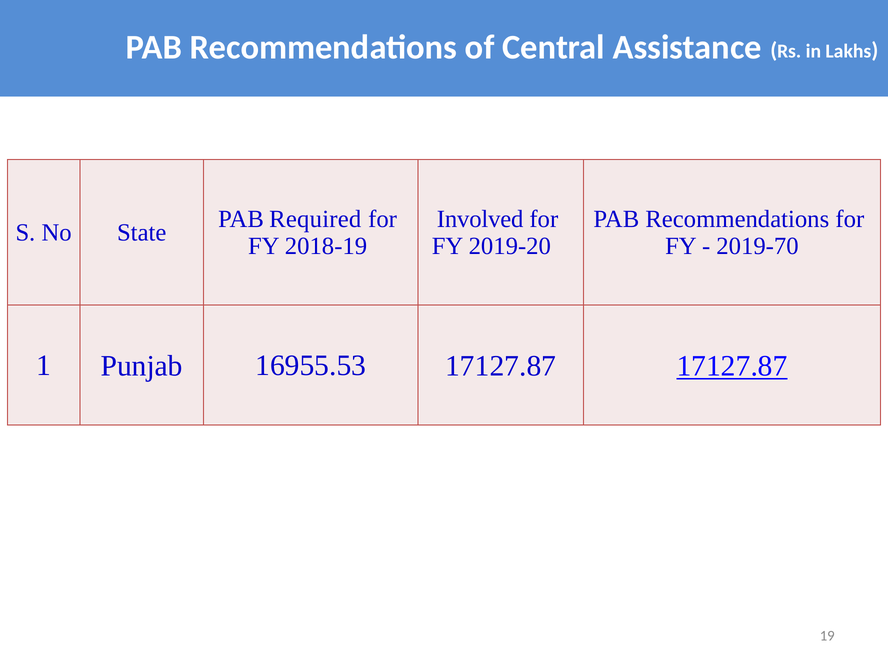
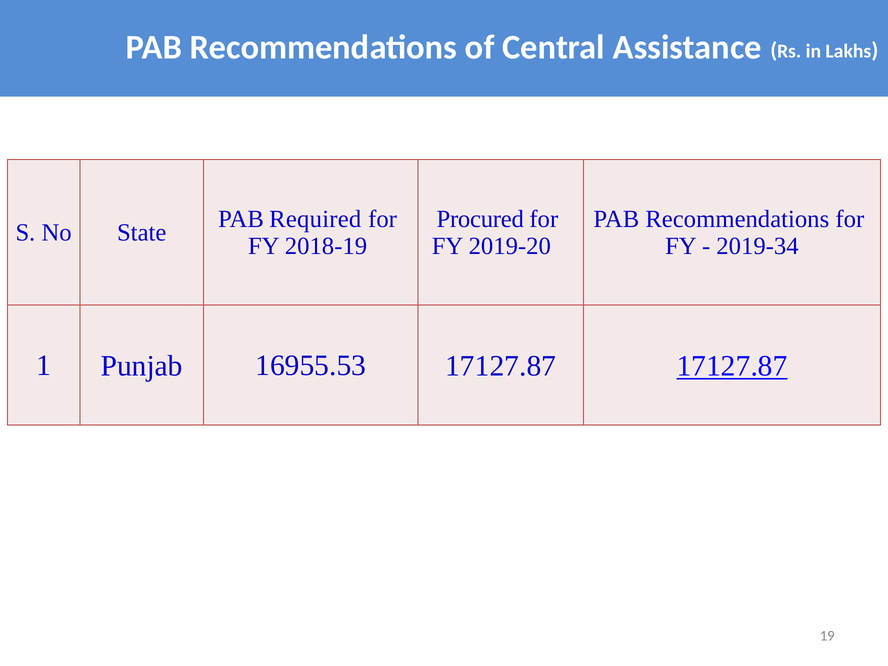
Involved: Involved -> Procured
2019-70: 2019-70 -> 2019-34
